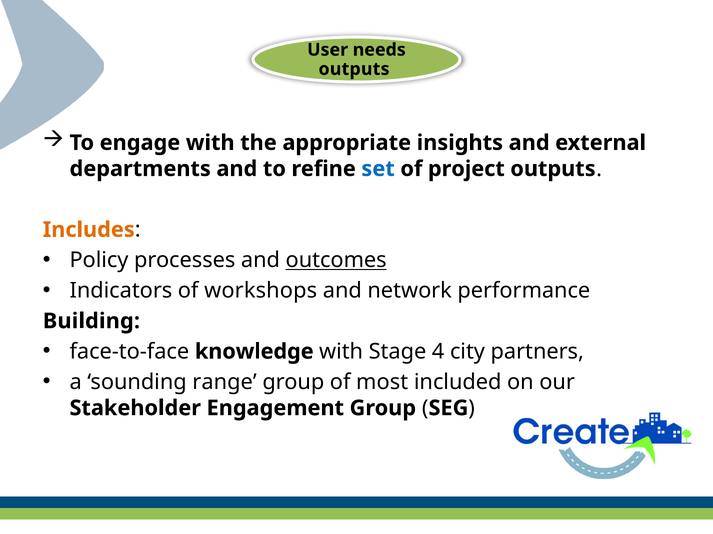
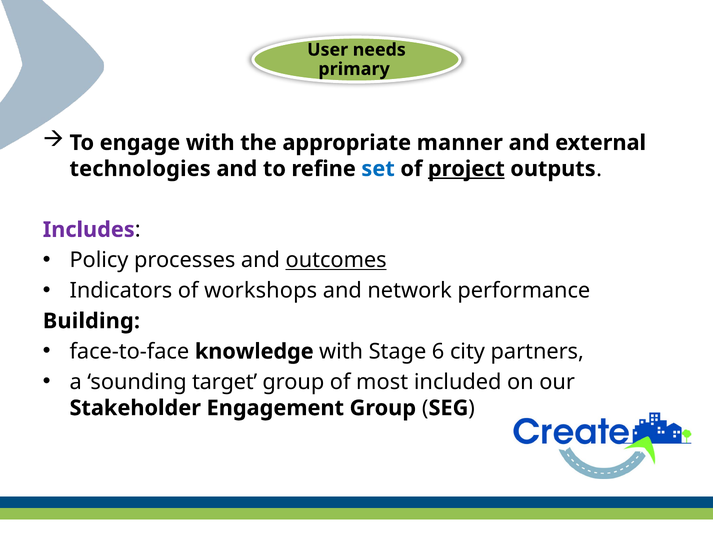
outputs at (354, 69): outputs -> primary
insights: insights -> manner
departments: departments -> technologies
project underline: none -> present
Includes colour: orange -> purple
4: 4 -> 6
range: range -> target
